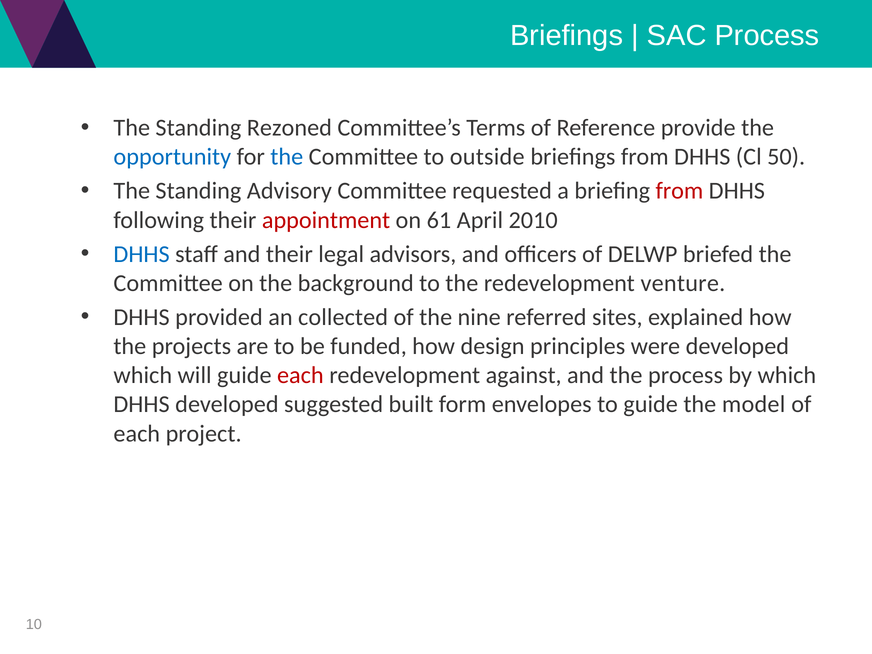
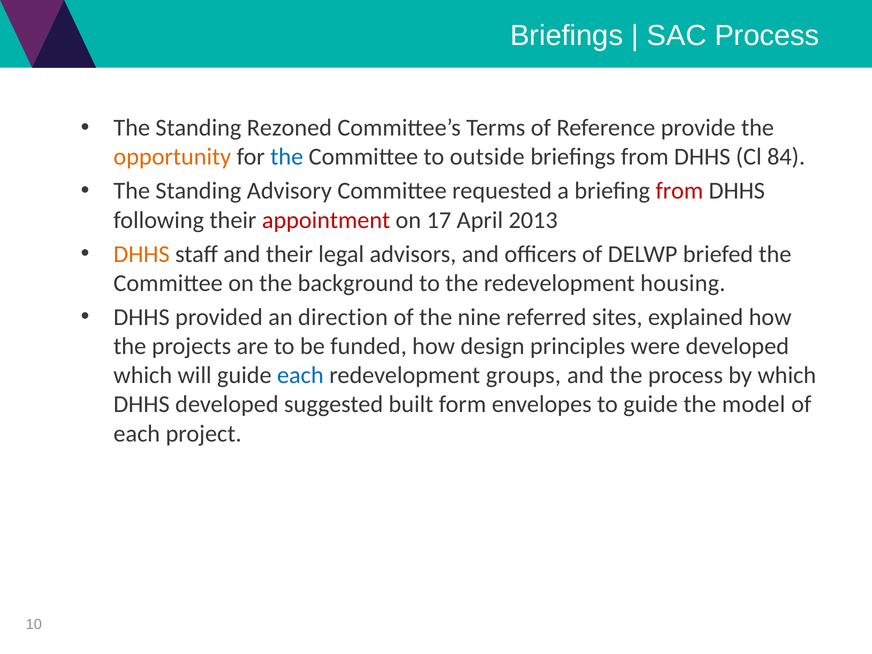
opportunity colour: blue -> orange
50: 50 -> 84
61: 61 -> 17
2010: 2010 -> 2013
DHHS at (142, 254) colour: blue -> orange
venture: venture -> housing
collected: collected -> direction
each at (300, 375) colour: red -> blue
against: against -> groups
